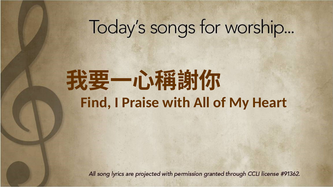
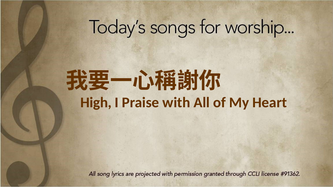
Find: Find -> High
